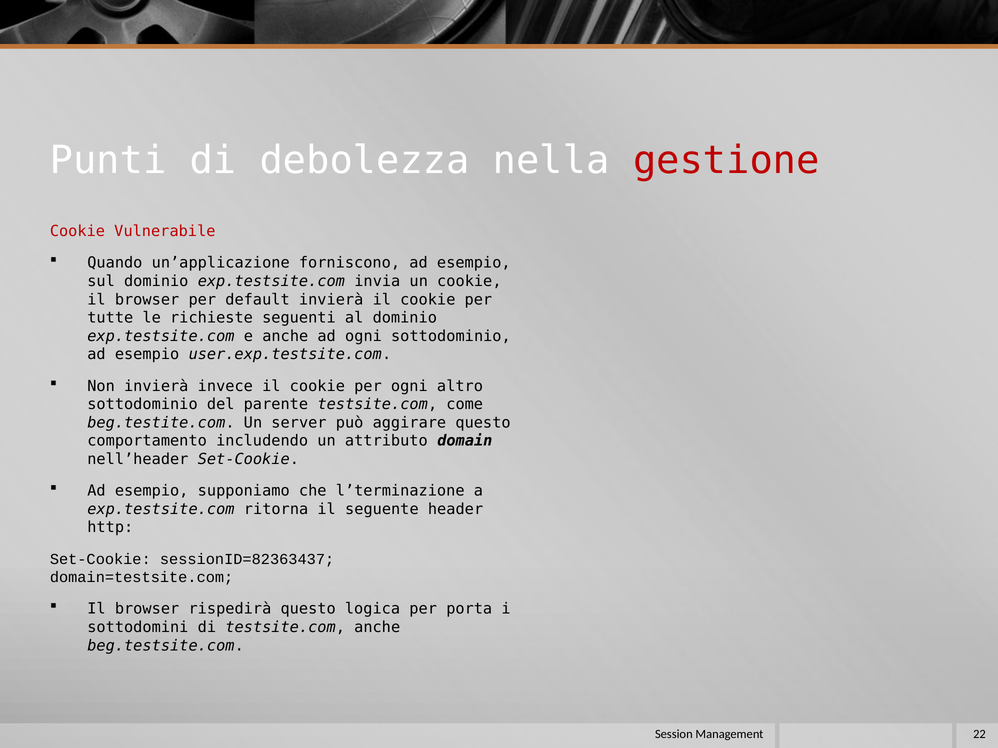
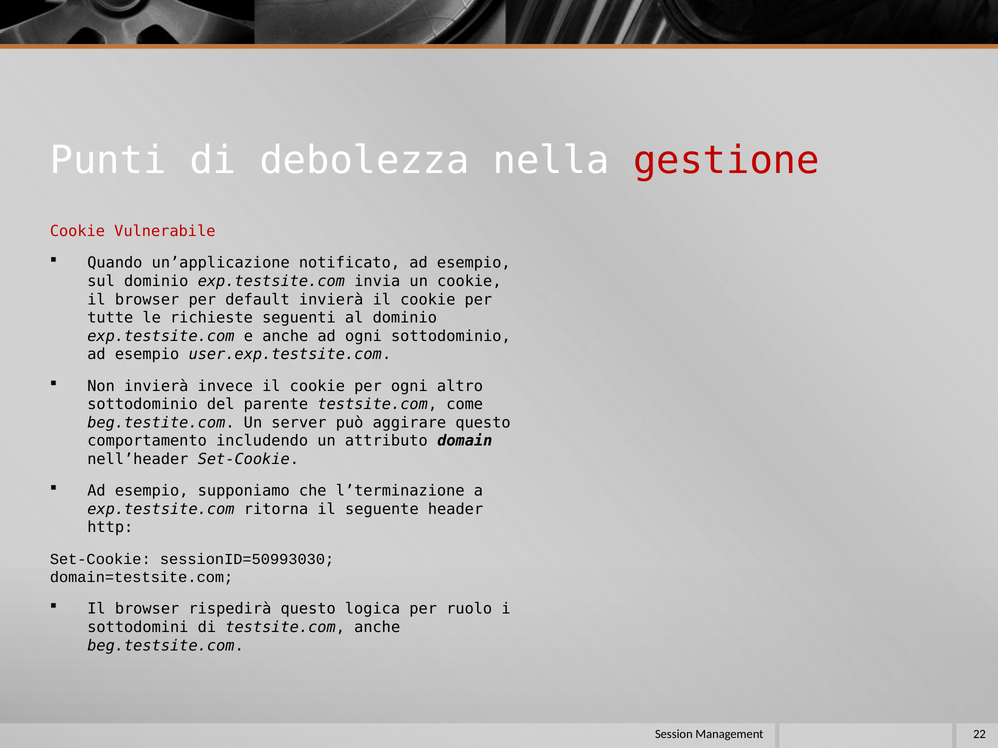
forniscono: forniscono -> notificato
sessionID=82363437: sessionID=82363437 -> sessionID=50993030
porta: porta -> ruolo
